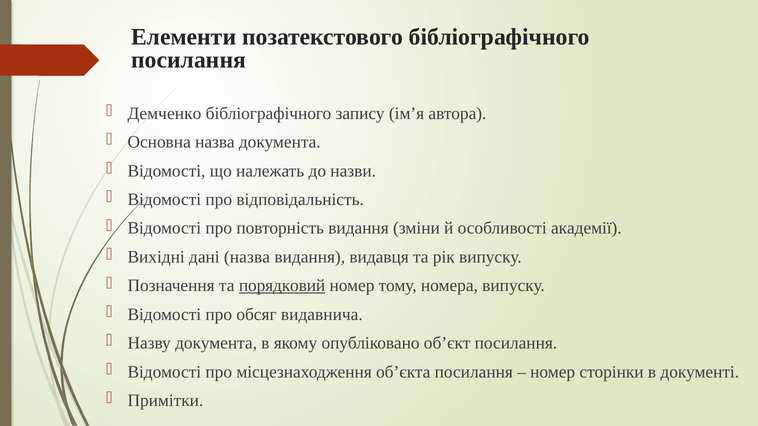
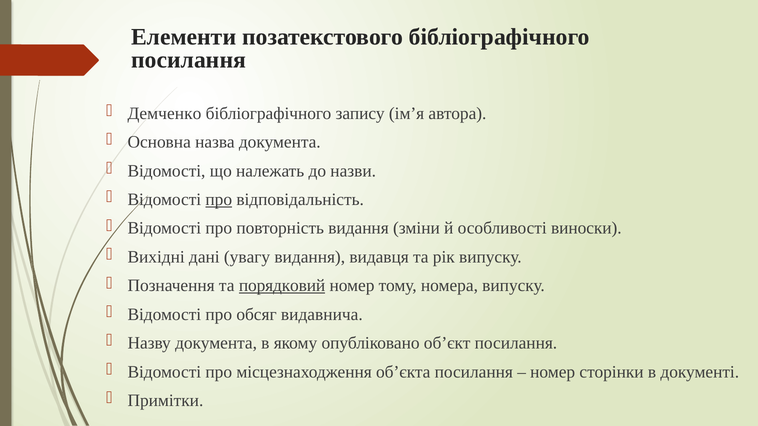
про at (219, 200) underline: none -> present
академії: академії -> виноски
дані назва: назва -> увагу
